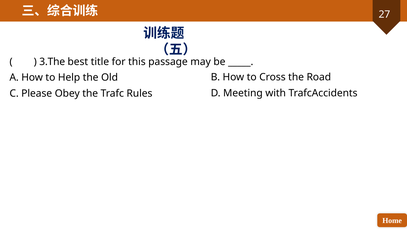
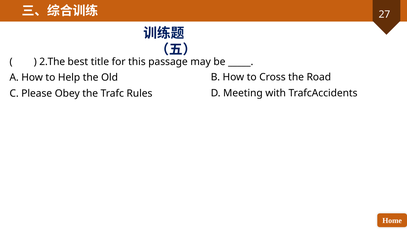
3.The: 3.The -> 2.The
